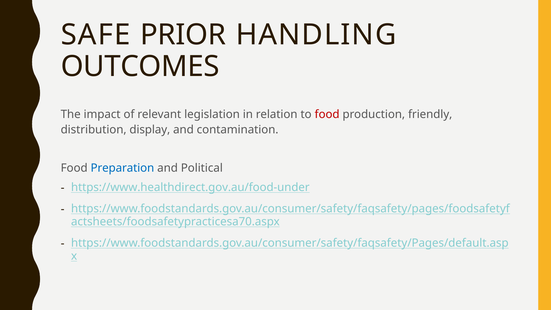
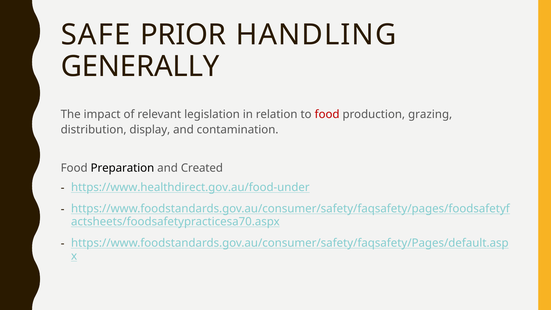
OUTCOMES: OUTCOMES -> GENERALLY
friendly: friendly -> grazing
Preparation colour: blue -> black
Political: Political -> Created
